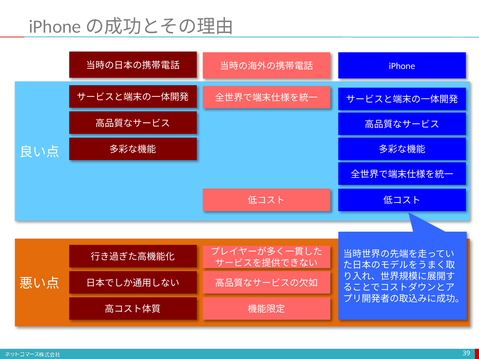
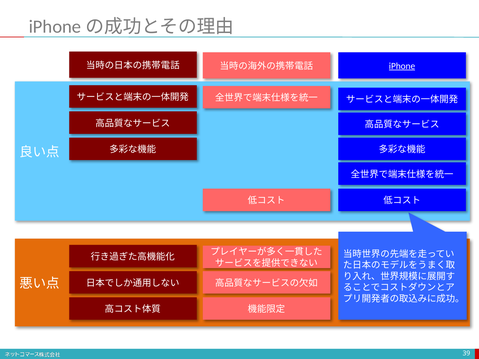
iPhone underline: none -> present
